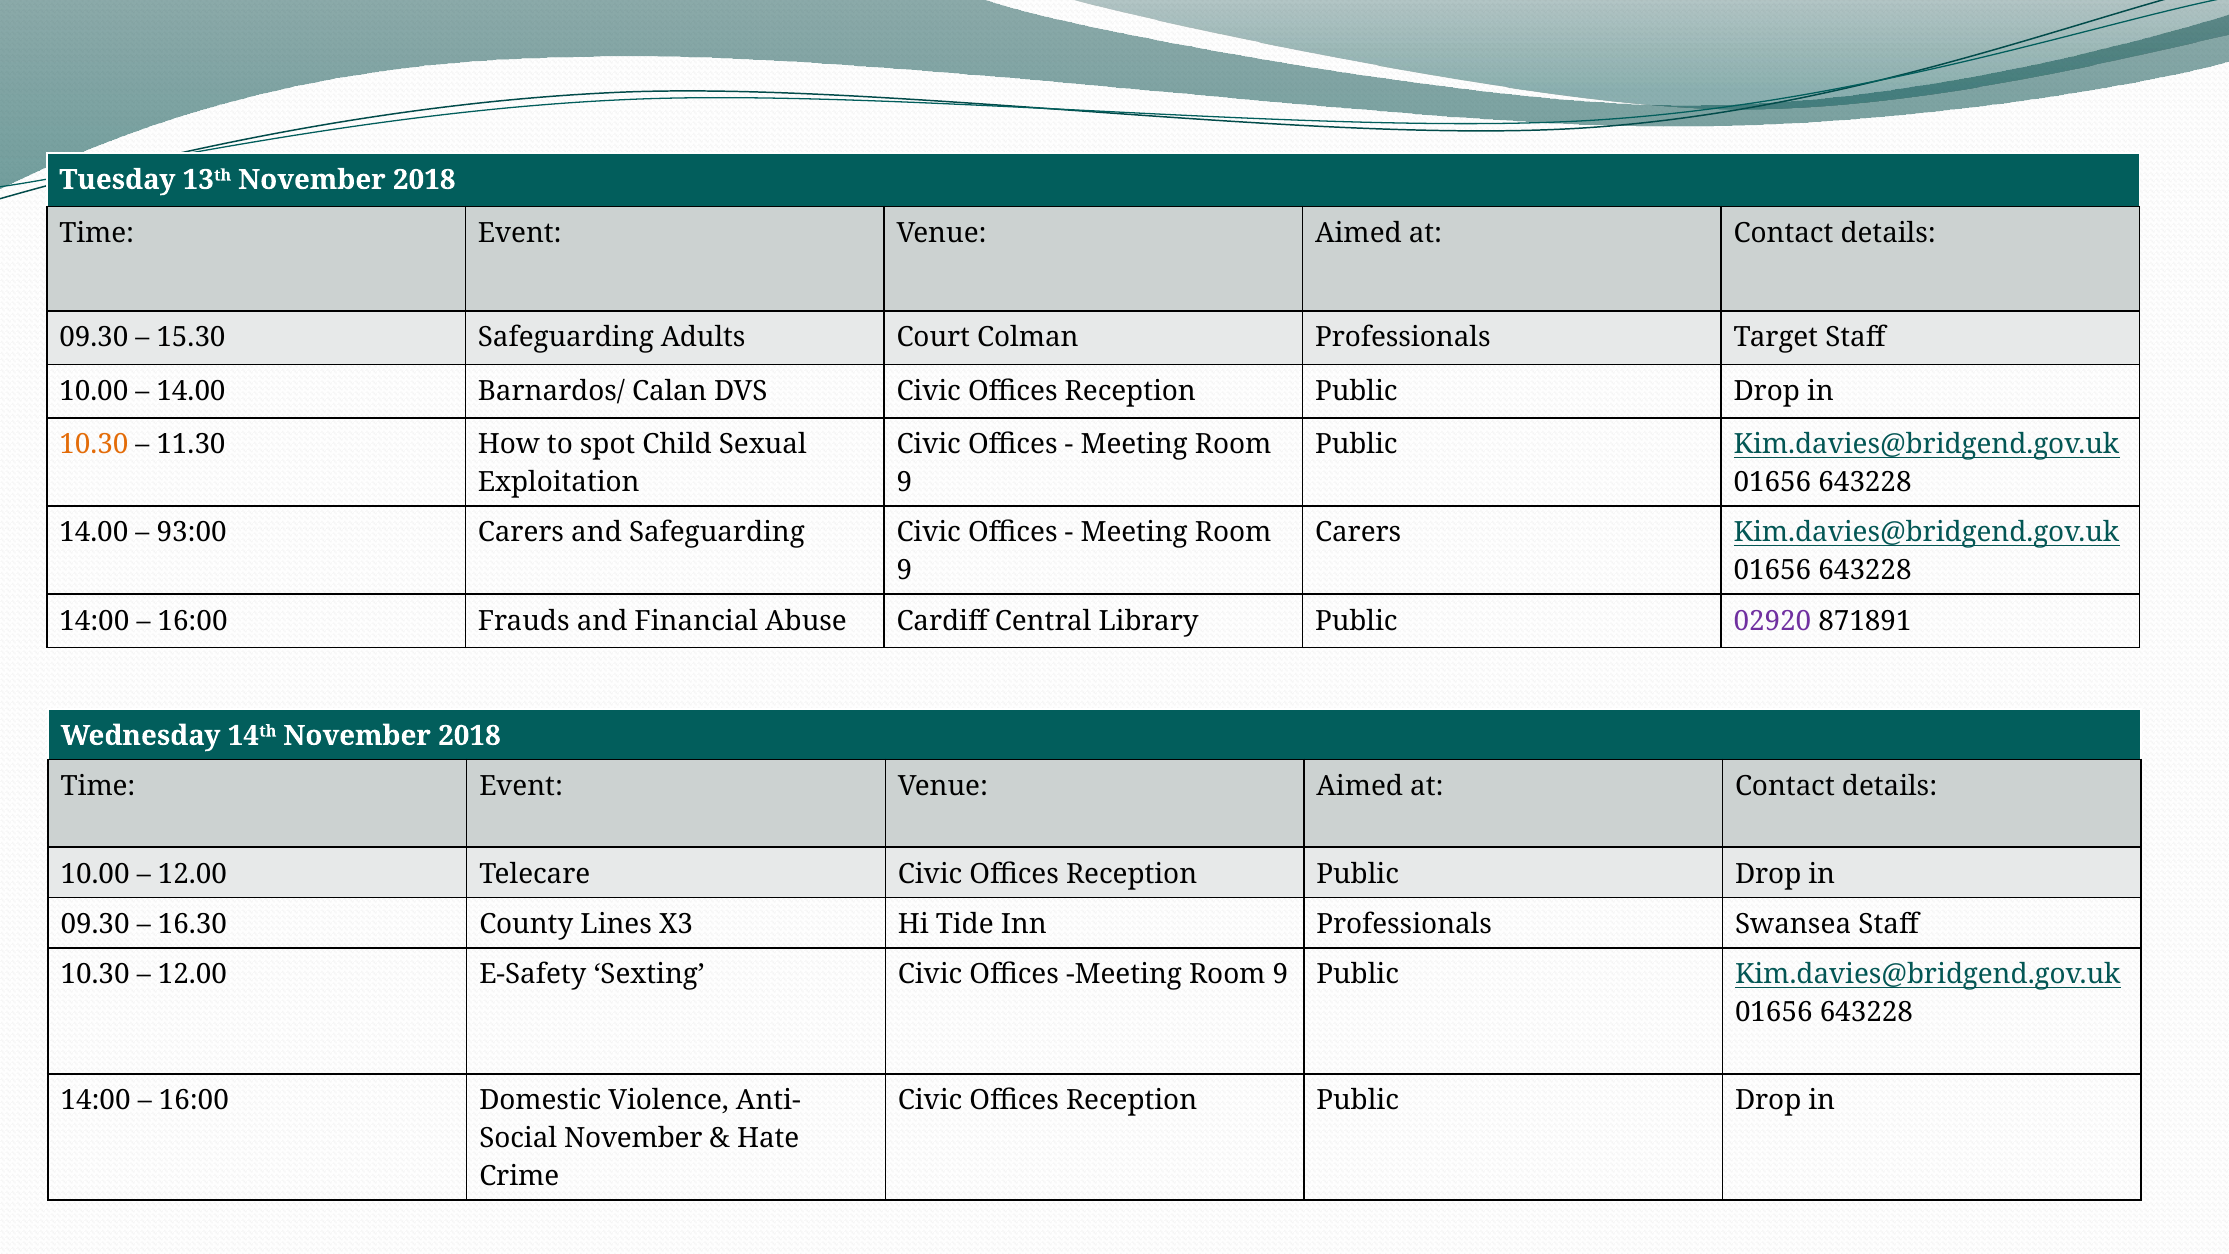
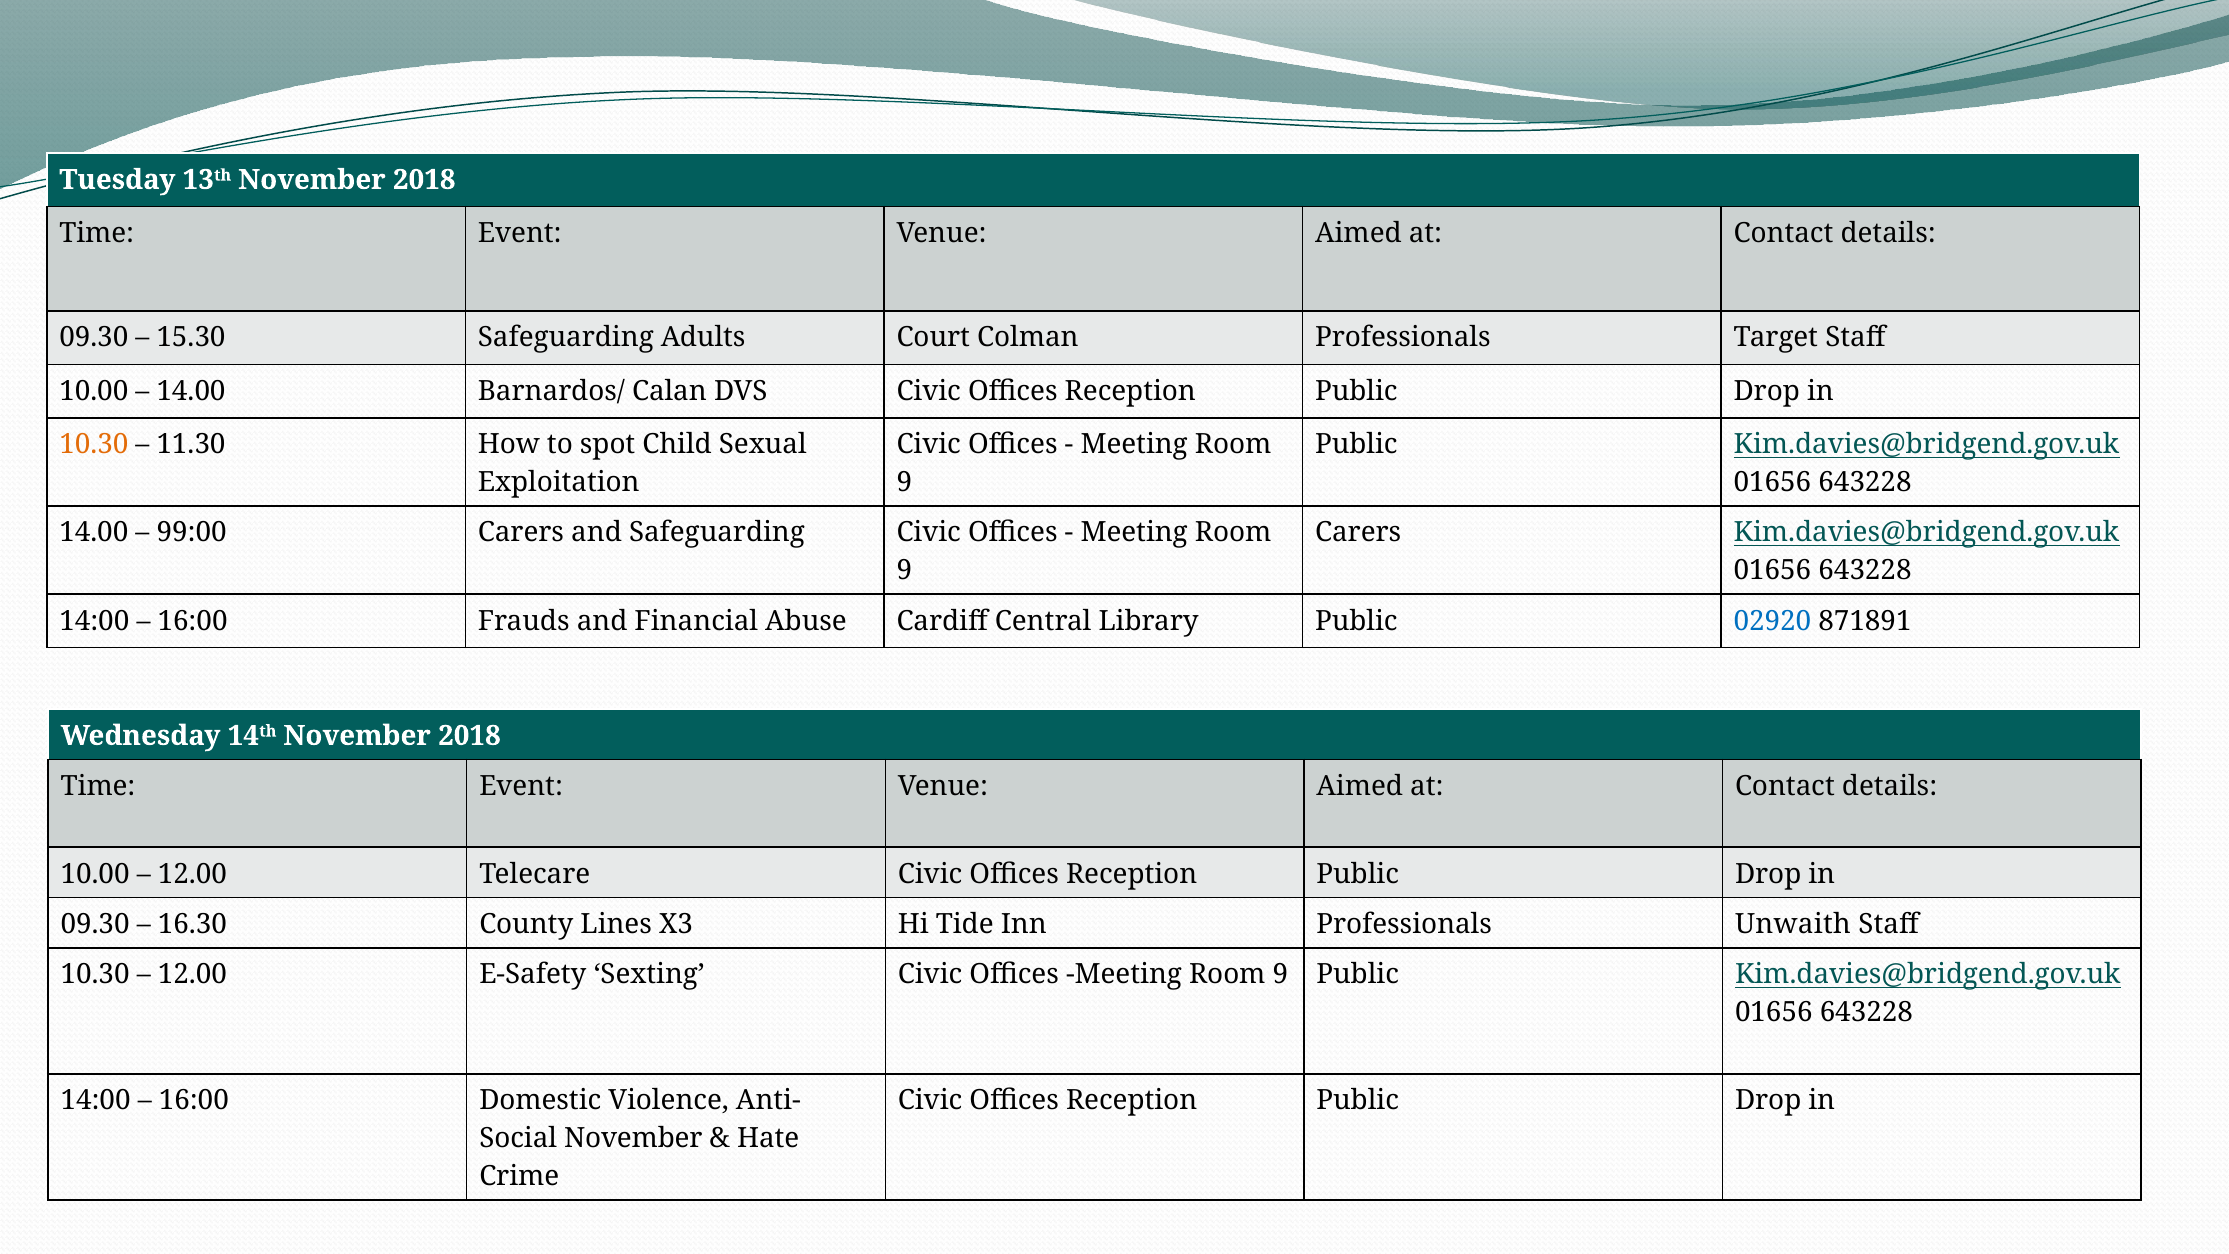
93:00: 93:00 -> 99:00
02920 colour: purple -> blue
Swansea: Swansea -> Unwaith
